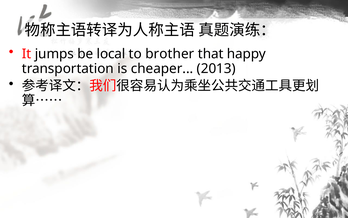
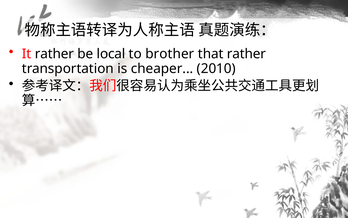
It jumps: jumps -> rather
that happy: happy -> rather
2013: 2013 -> 2010
